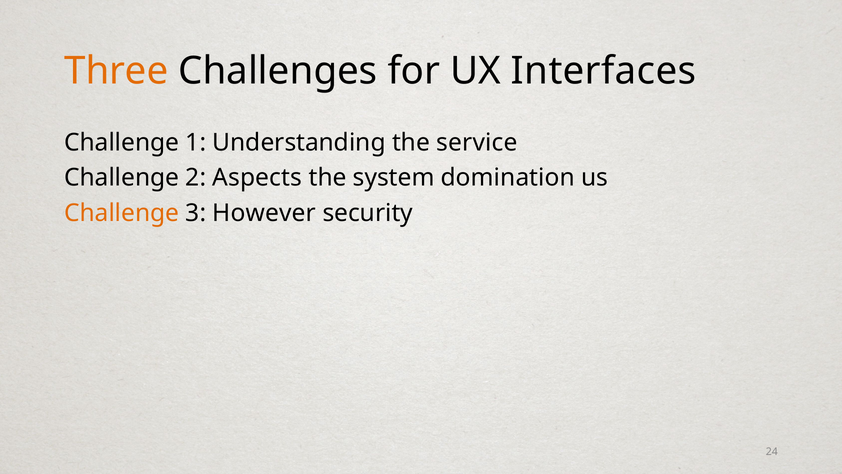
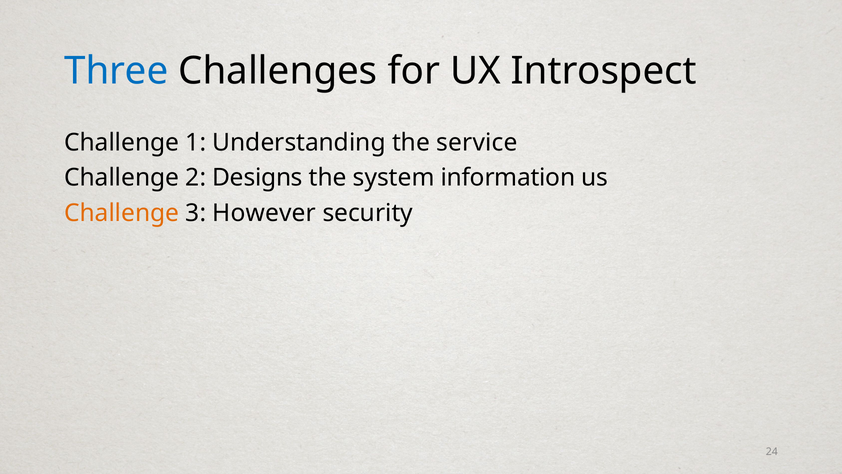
Three colour: orange -> blue
Interfaces: Interfaces -> Introspect
Aspects: Aspects -> Designs
domination: domination -> information
